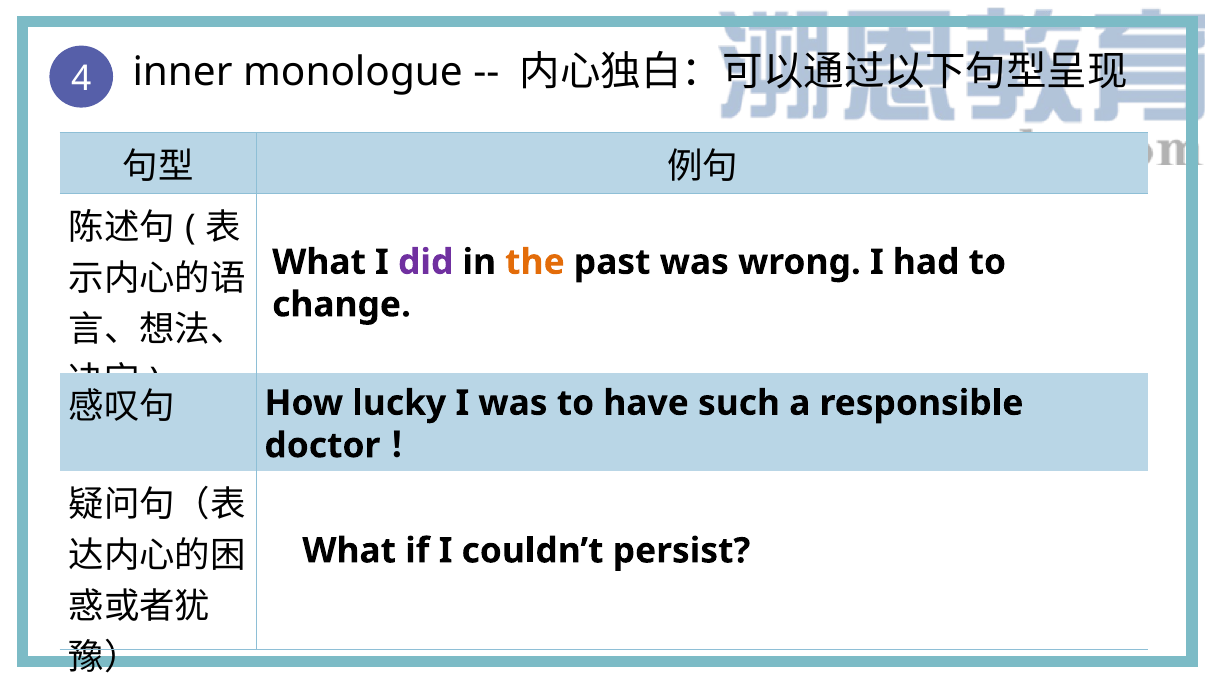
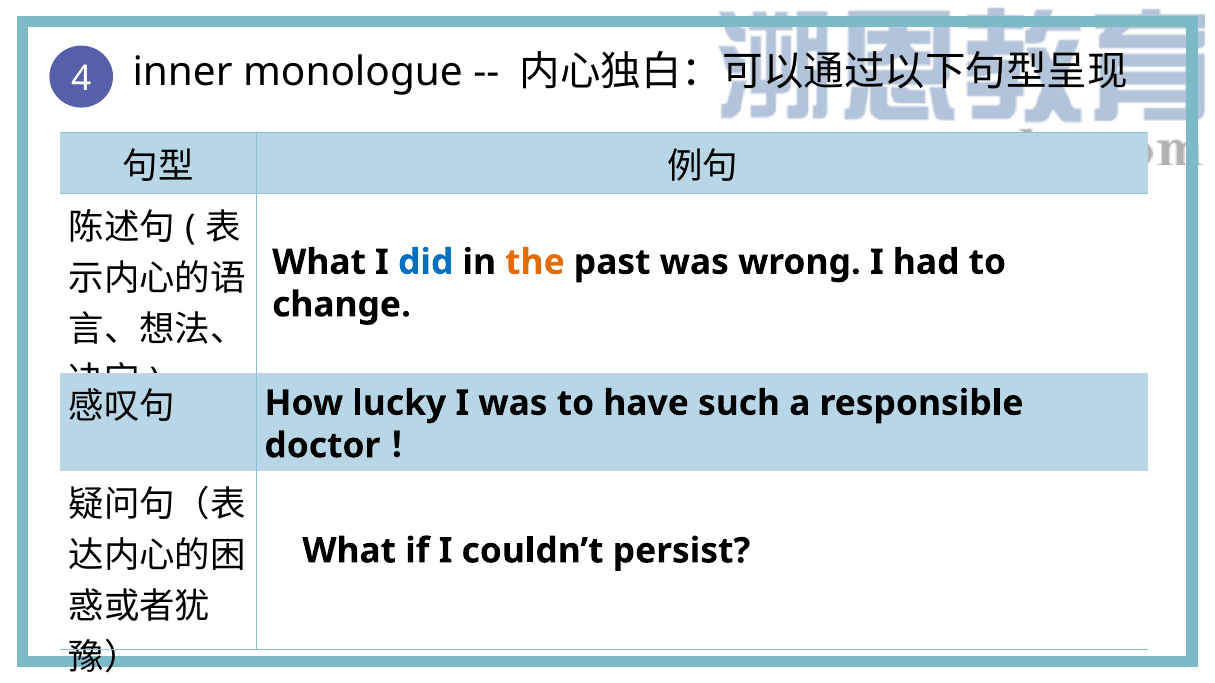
did colour: purple -> blue
